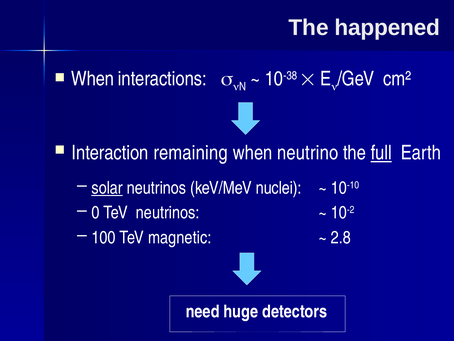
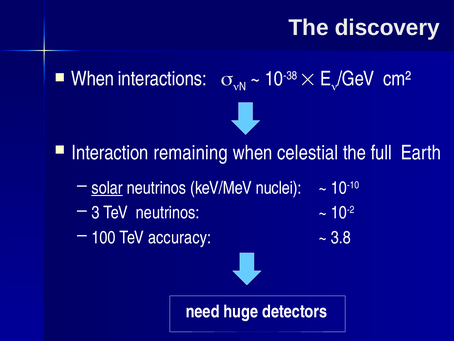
happened: happened -> discovery
neutrino: neutrino -> celestial
full underline: present -> none
0: 0 -> 3
magnetic: magnetic -> accuracy
2.8: 2.8 -> 3.8
